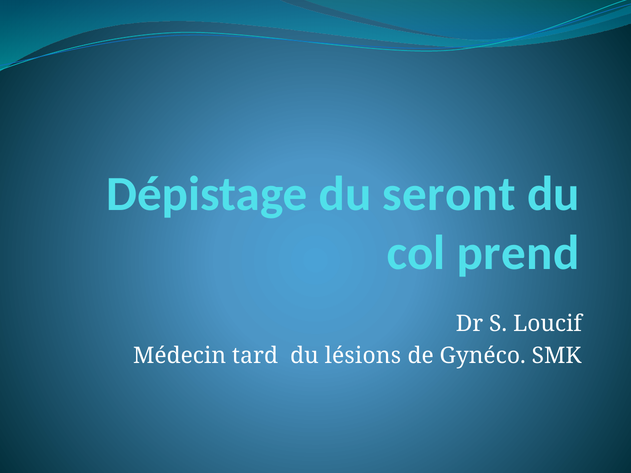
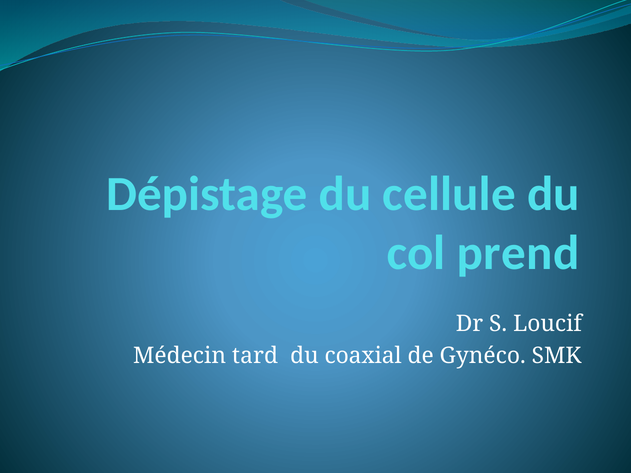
seront: seront -> cellule
lésions: lésions -> coaxial
